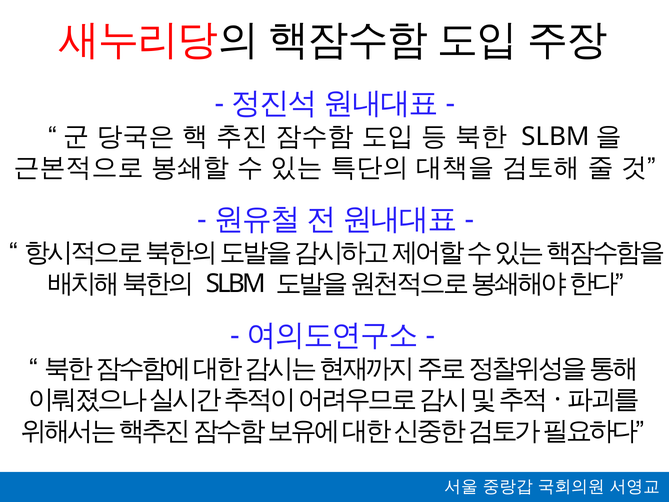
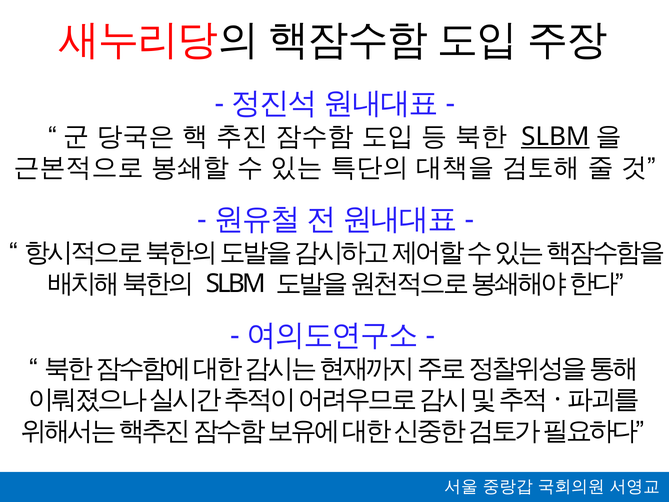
SLBM at (555, 136) underline: none -> present
